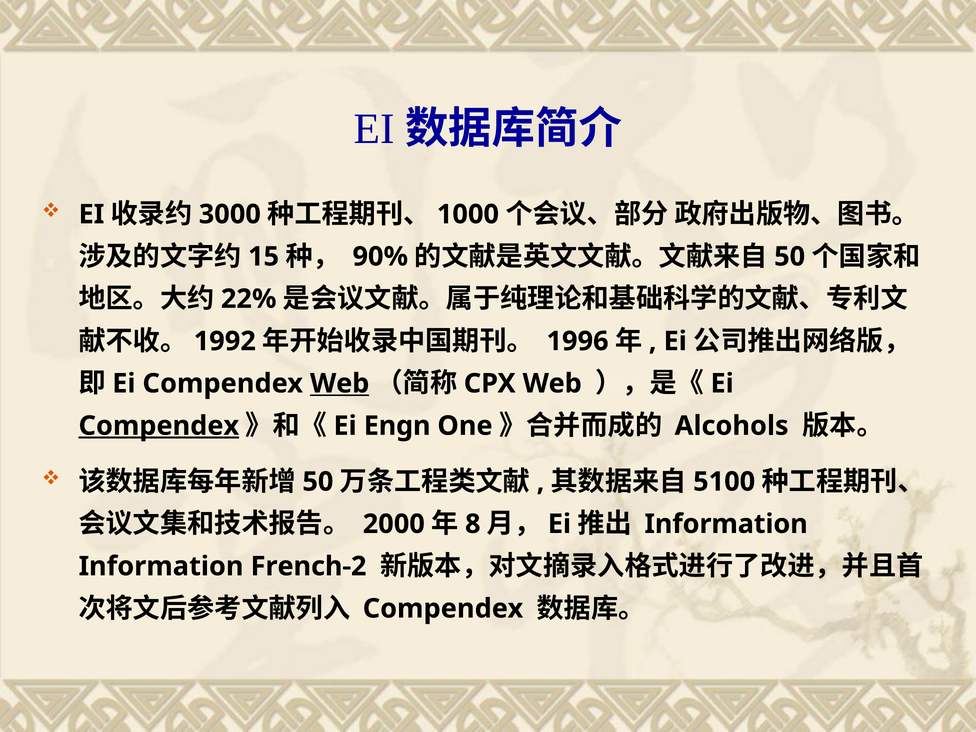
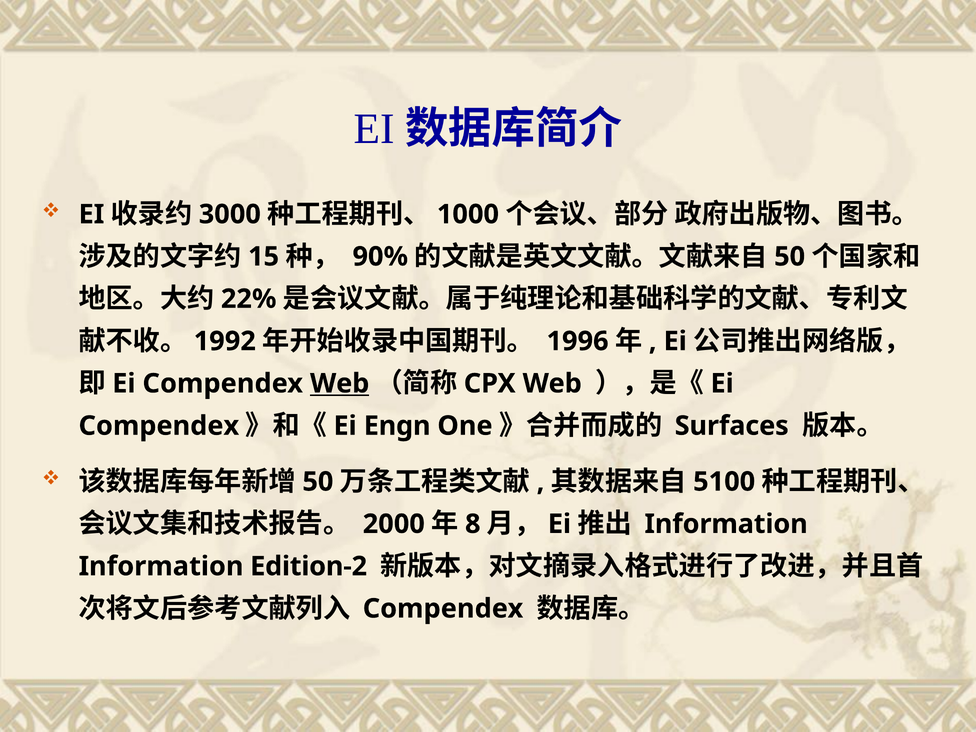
Compendex at (159, 426) underline: present -> none
Alcohols: Alcohols -> Surfaces
French-2: French-2 -> Edition-2
